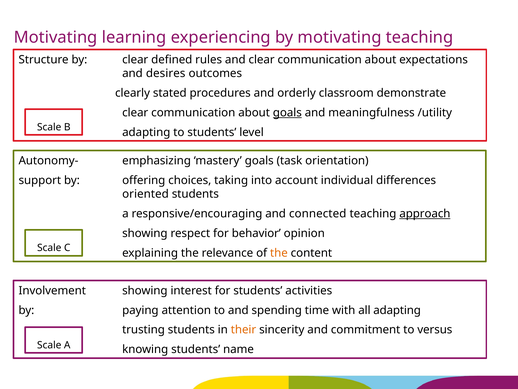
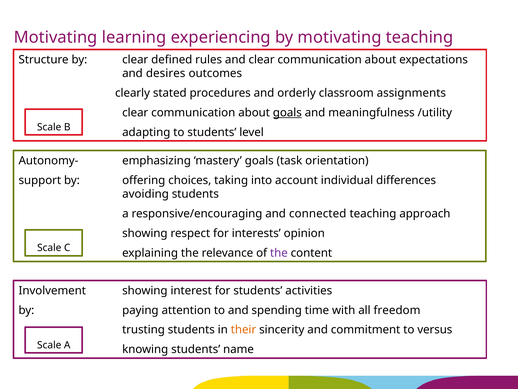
demonstrate: demonstrate -> assignments
oriented: oriented -> avoiding
approach underline: present -> none
behavior: behavior -> interests
the at (279, 253) colour: orange -> purple
all adapting: adapting -> freedom
